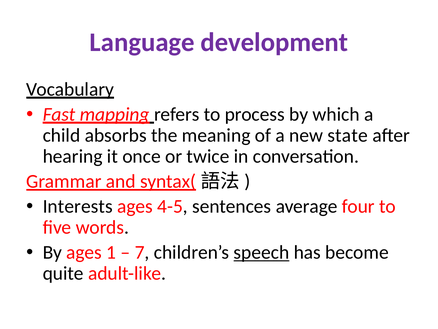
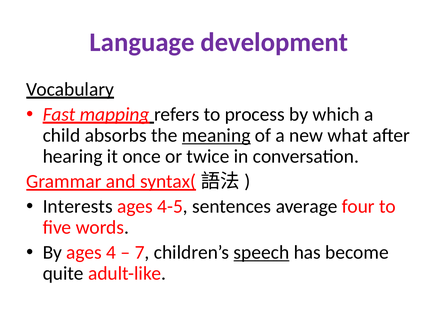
meaning underline: none -> present
state: state -> what
1: 1 -> 4
